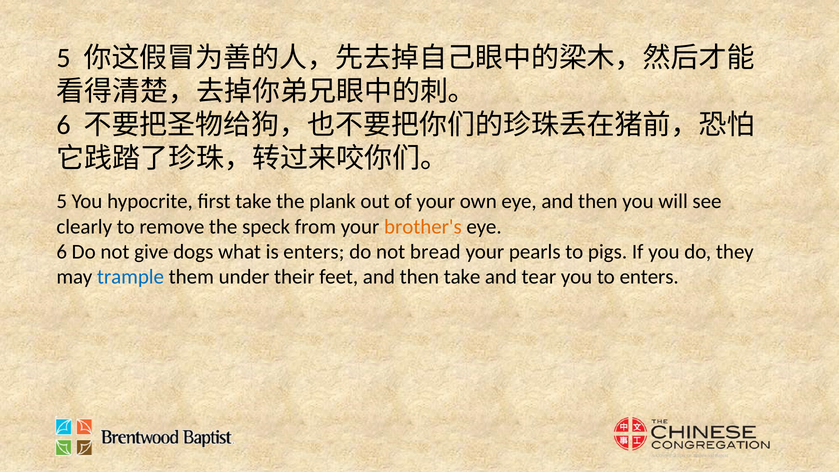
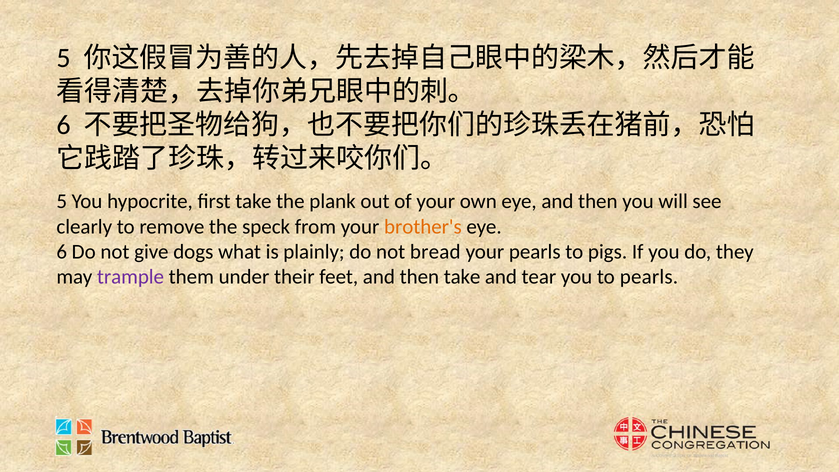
is enters: enters -> plainly
trample colour: blue -> purple
to enters: enters -> pearls
